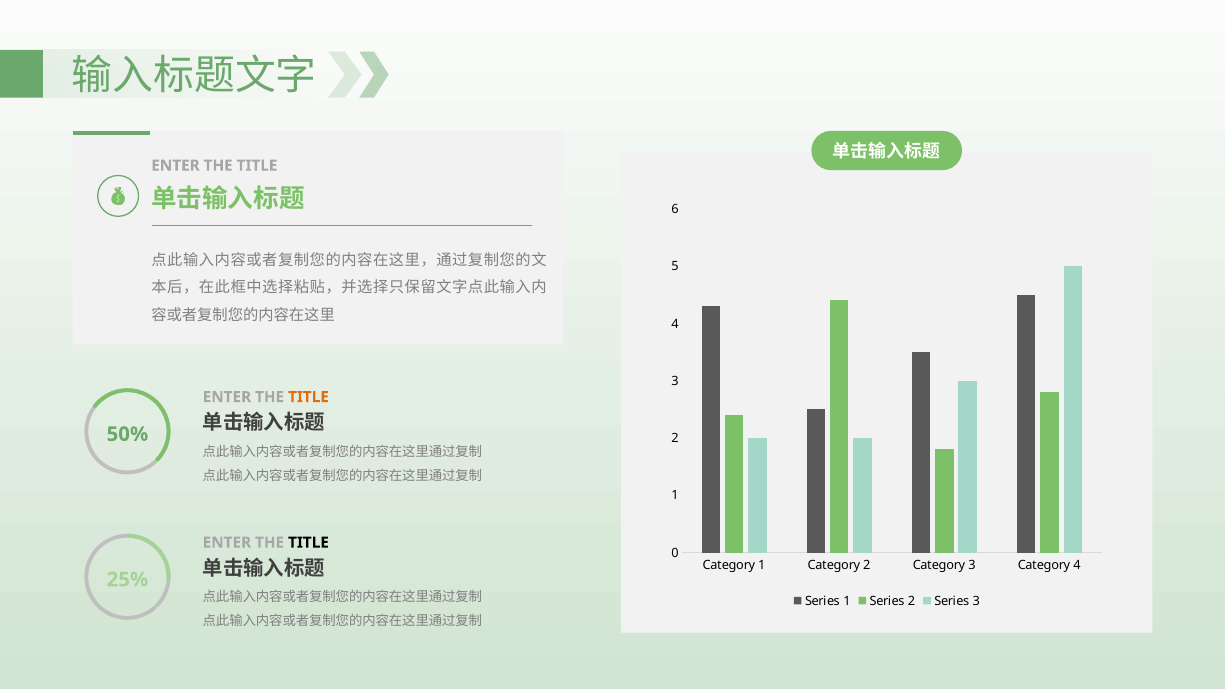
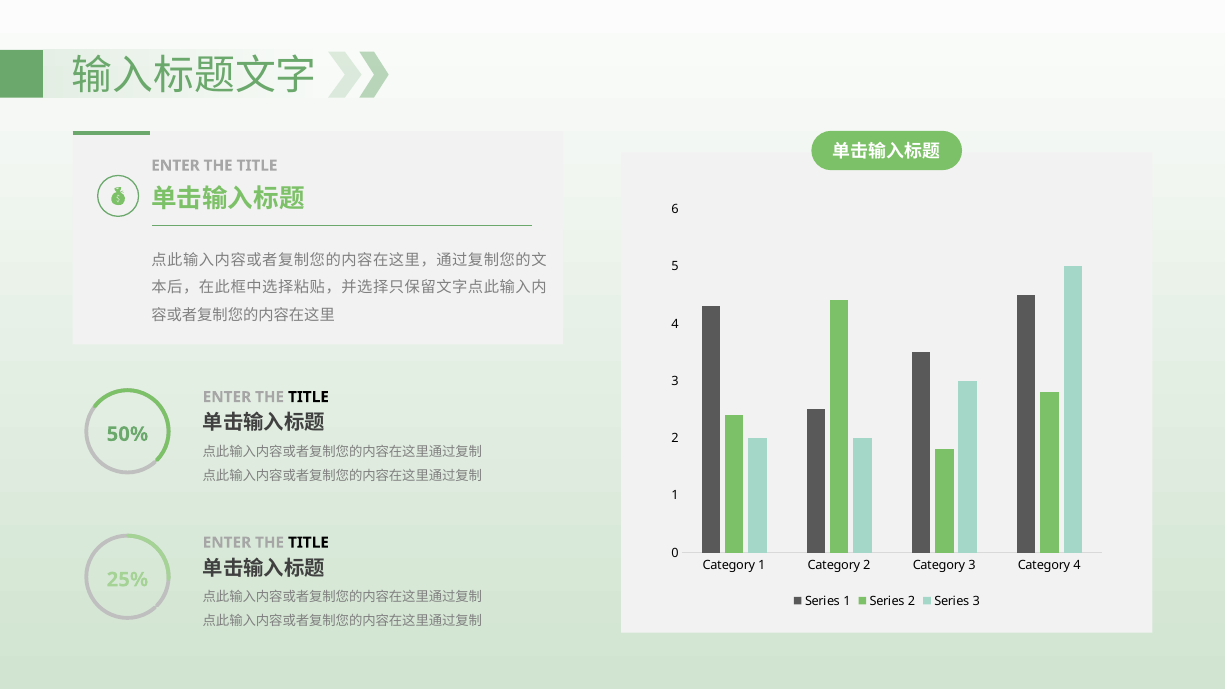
TITLE at (308, 397) colour: orange -> black
